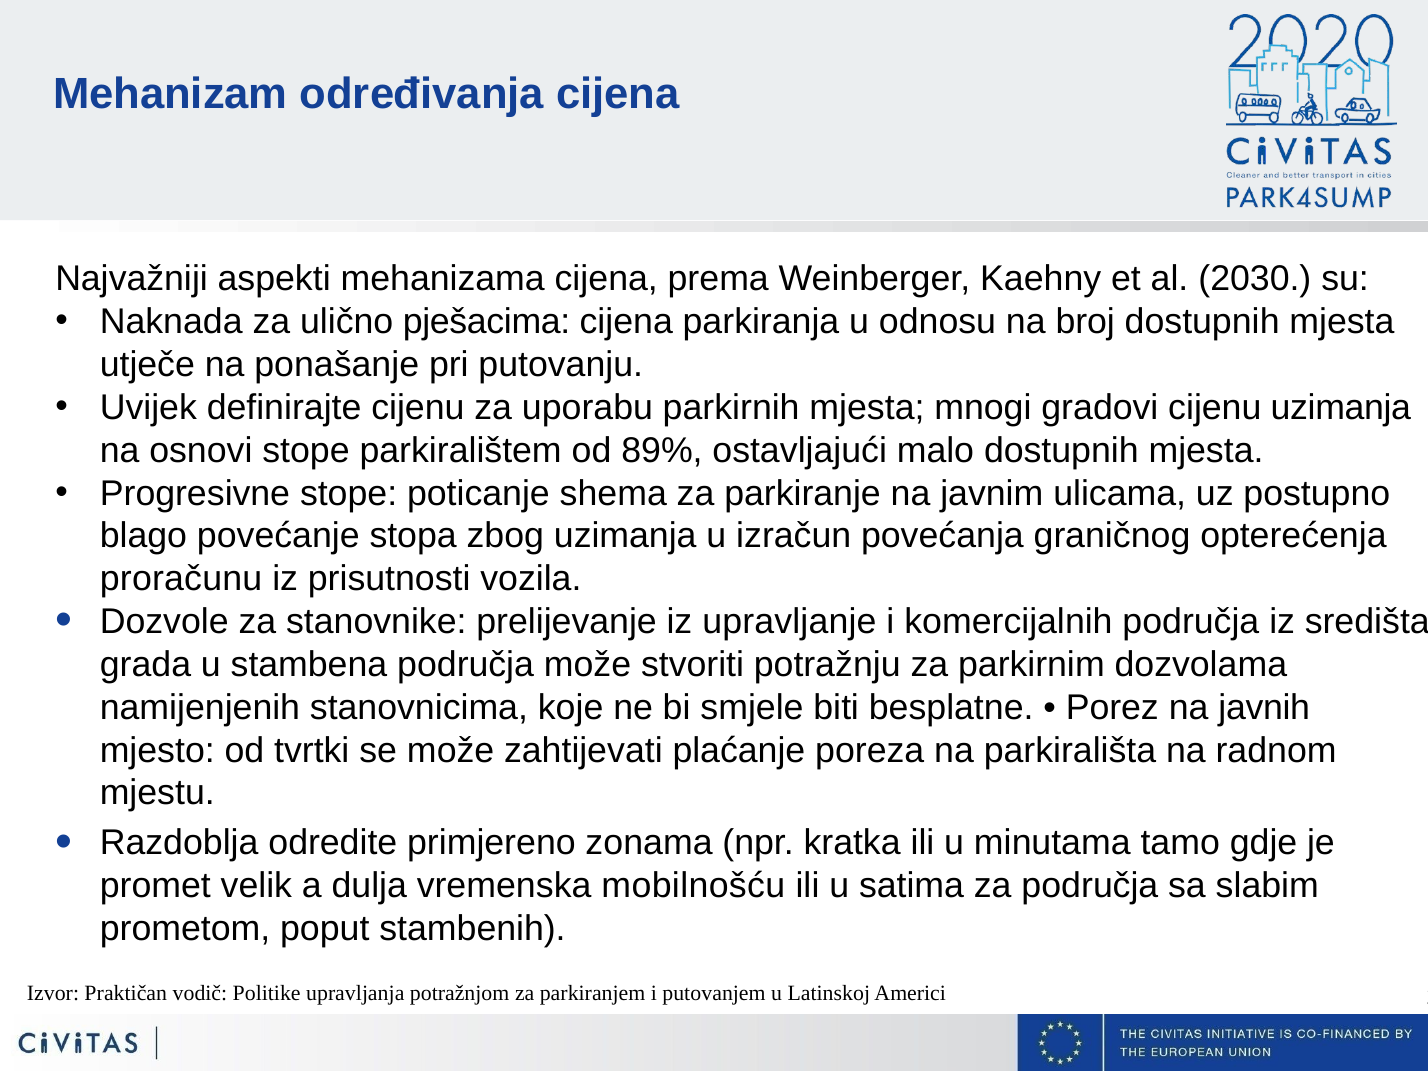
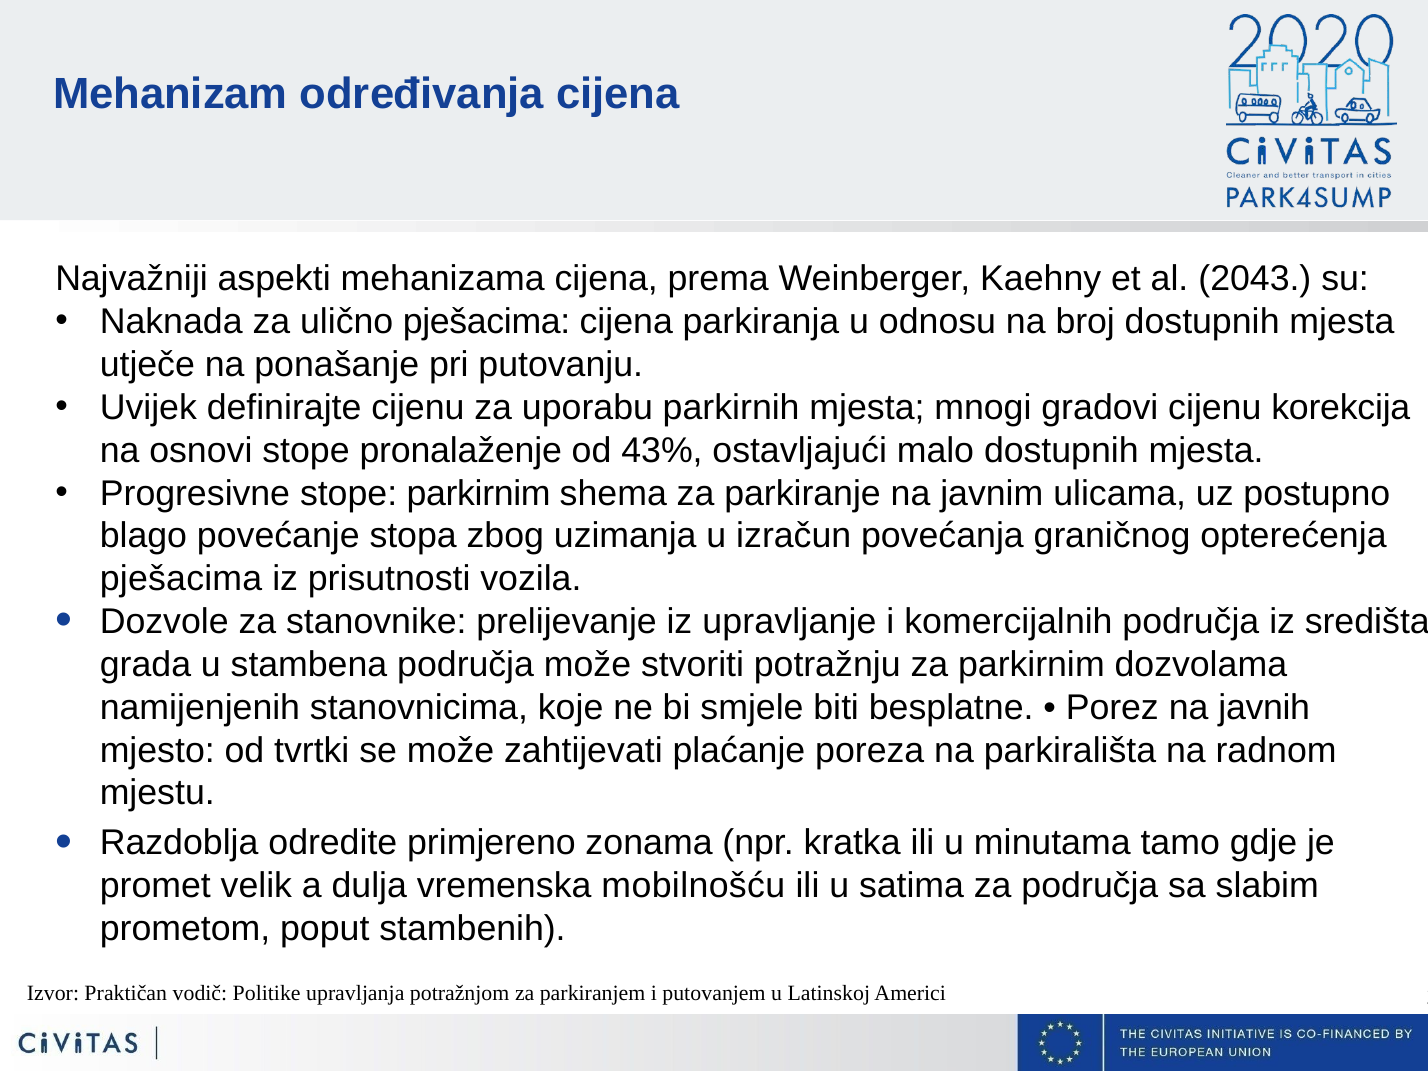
2030: 2030 -> 2043
cijenu uzimanja: uzimanja -> korekcija
parkiralištem: parkiralištem -> pronalaženje
89%: 89% -> 43%
stope poticanje: poticanje -> parkirnim
proračunu at (181, 579): proračunu -> pješacima
